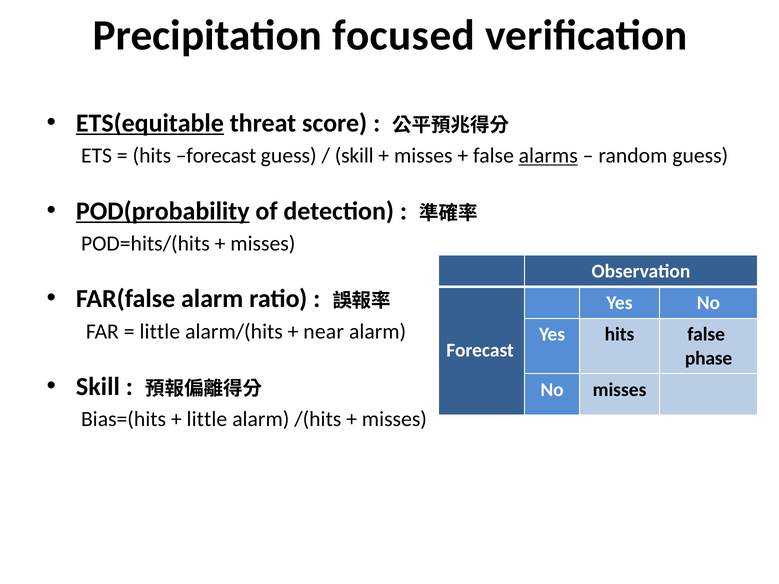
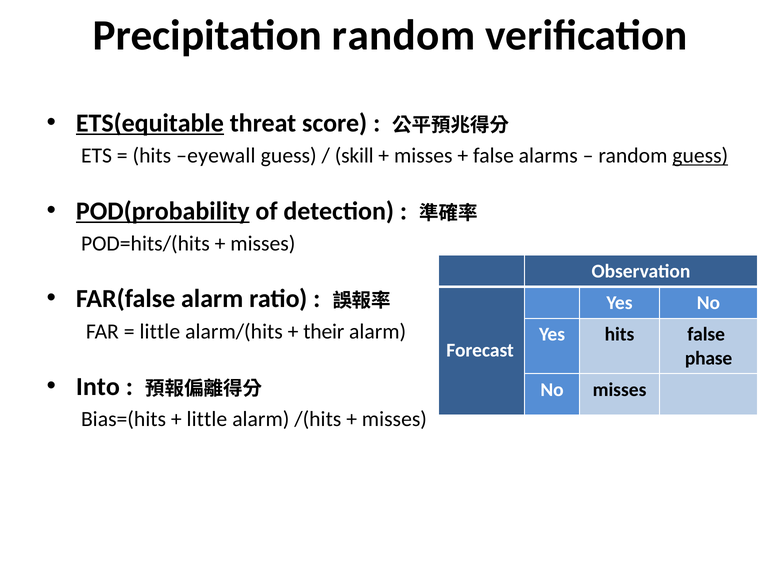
Precipitation focused: focused -> random
hits forecast: forecast -> eyewall
alarms underline: present -> none
guess at (700, 156) underline: none -> present
near: near -> their
Skill at (98, 387): Skill -> Into
